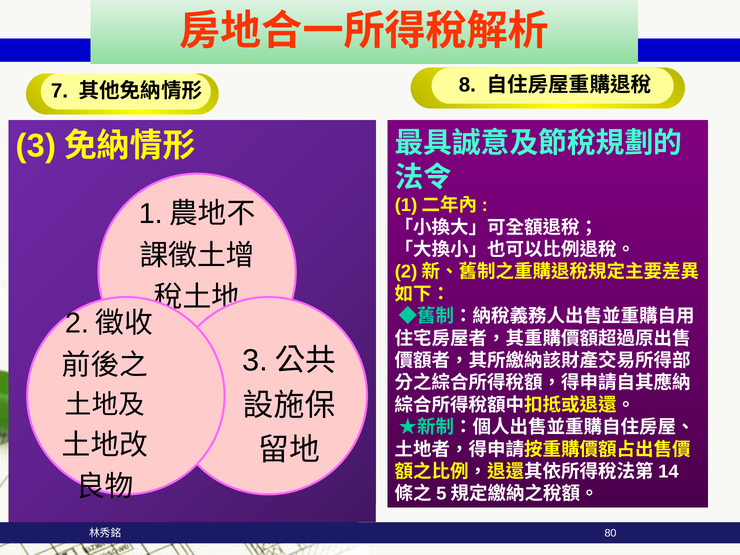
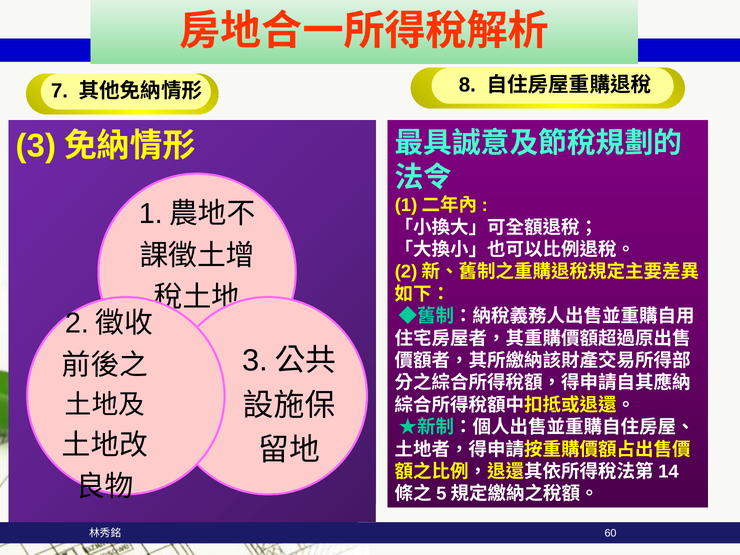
80: 80 -> 60
